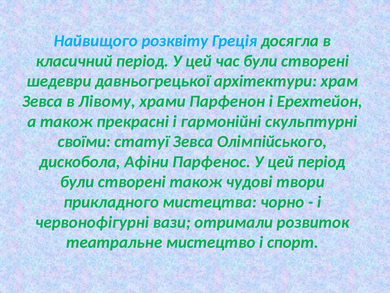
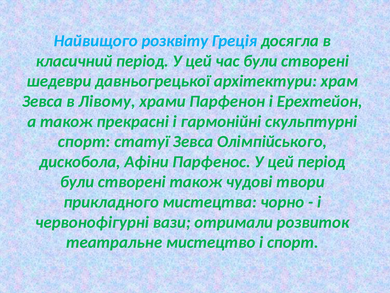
своїми at (84, 141): своїми -> спорт
